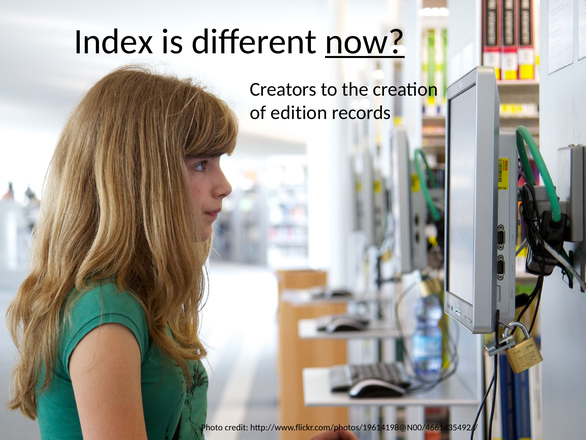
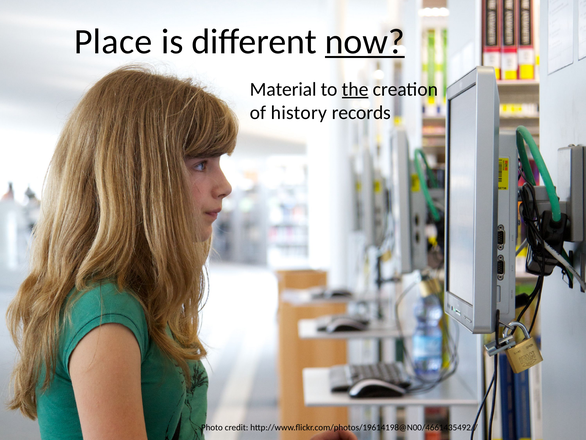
Index: Index -> Place
Creators: Creators -> Material
the underline: none -> present
edition: edition -> history
